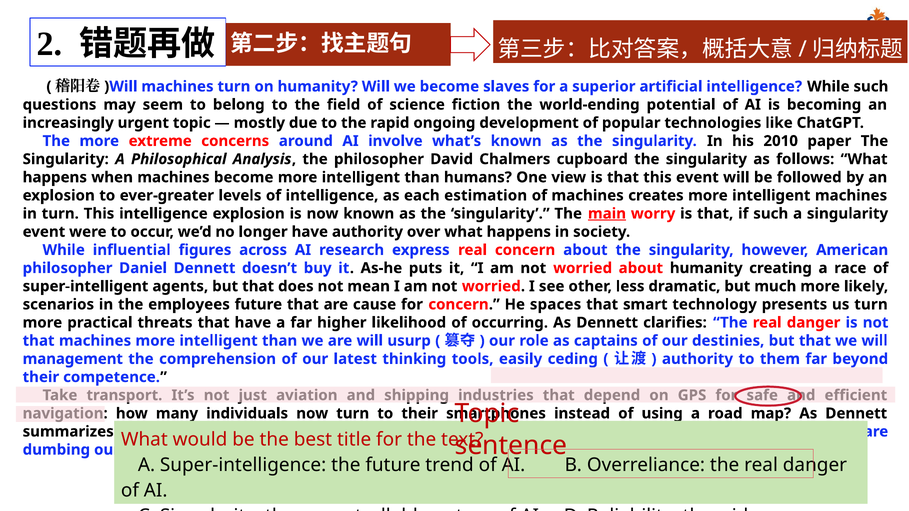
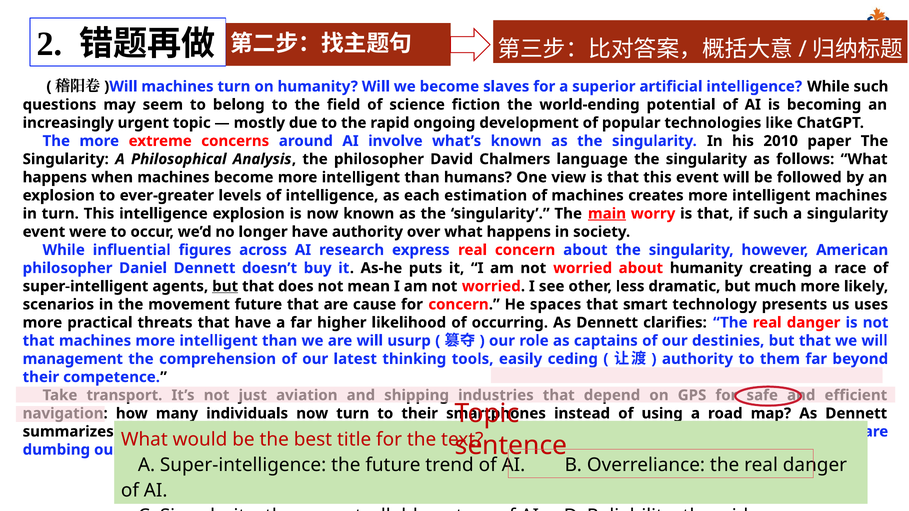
cupboard: cupboard -> language
but at (225, 286) underline: none -> present
employees: employees -> movement
us turn: turn -> uses
